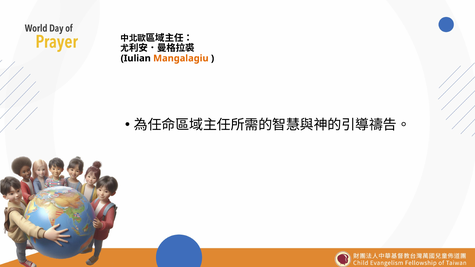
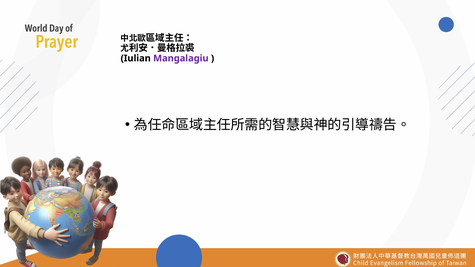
Mangalagiu colour: orange -> purple
